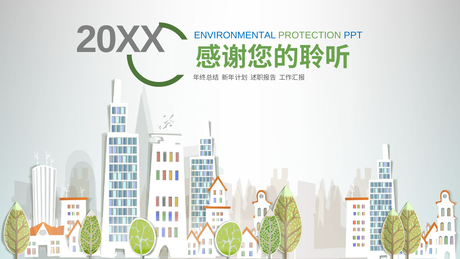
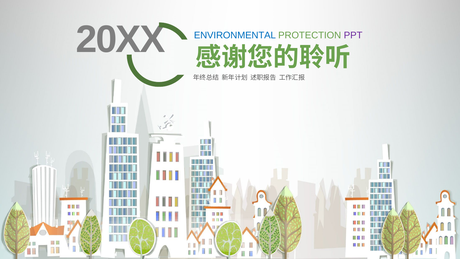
PPT colour: blue -> purple
